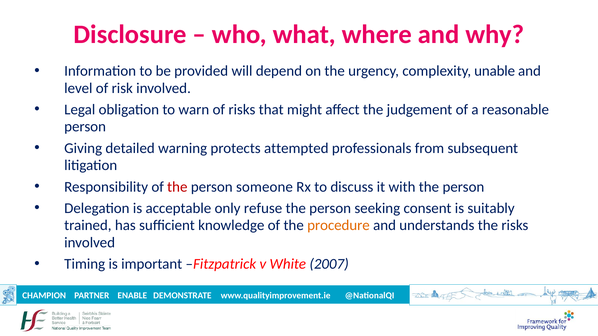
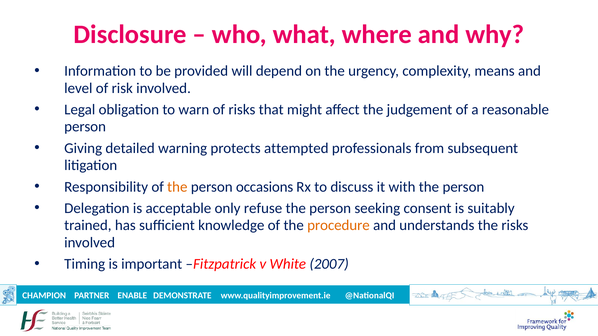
unable: unable -> means
the at (177, 187) colour: red -> orange
someone: someone -> occasions
